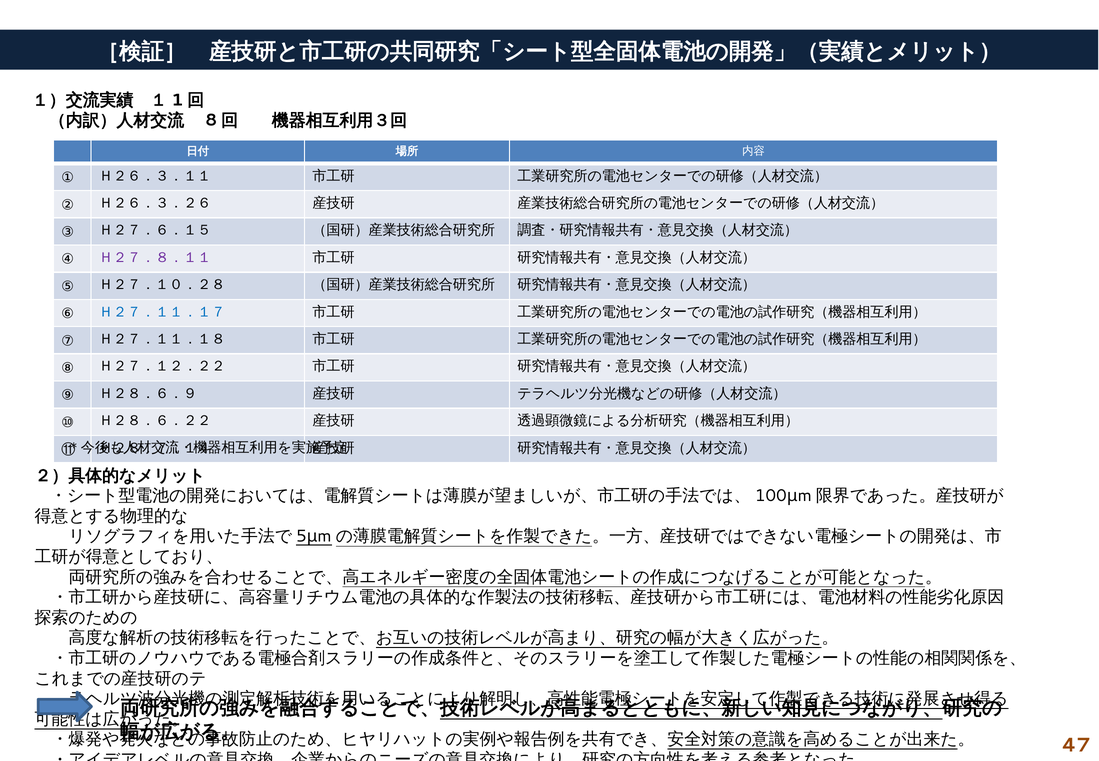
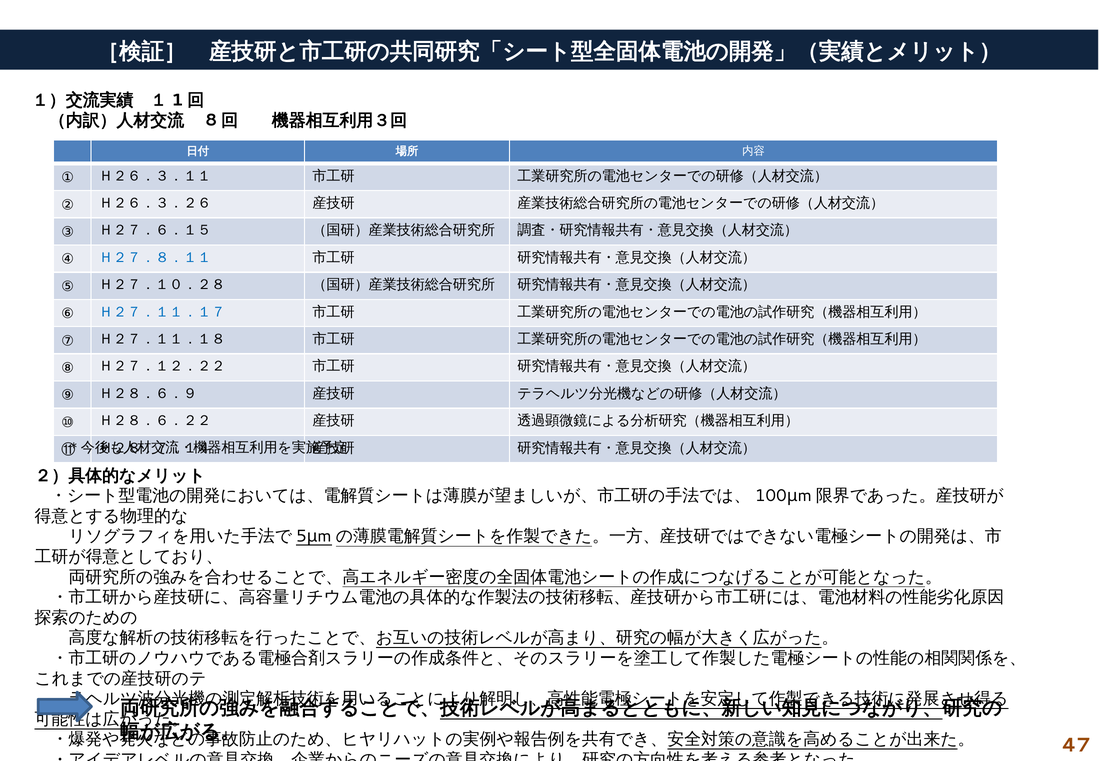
Ｈ２７．８．１１ colour: purple -> blue
